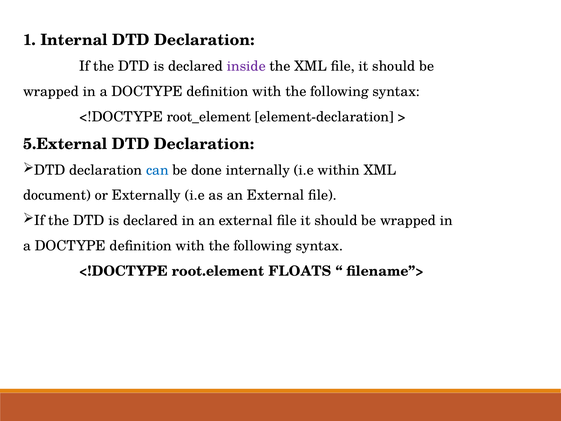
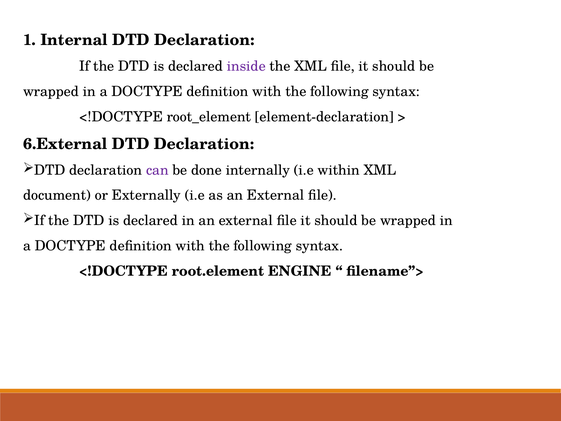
5.External: 5.External -> 6.External
can colour: blue -> purple
FLOATS: FLOATS -> ENGINE
